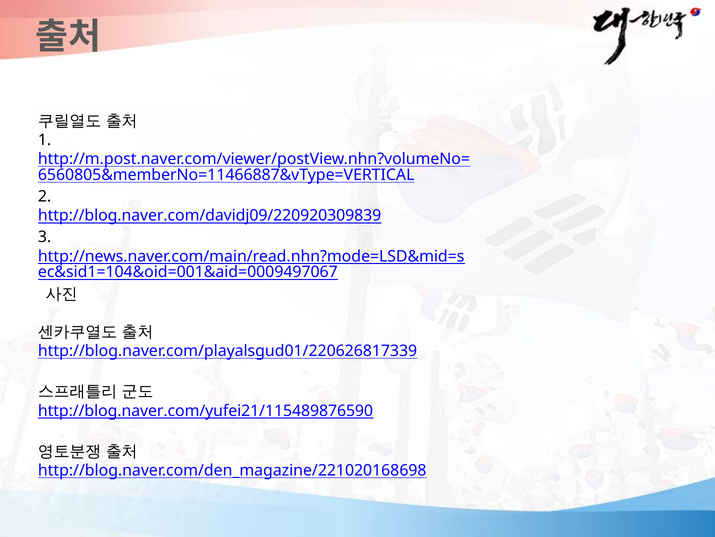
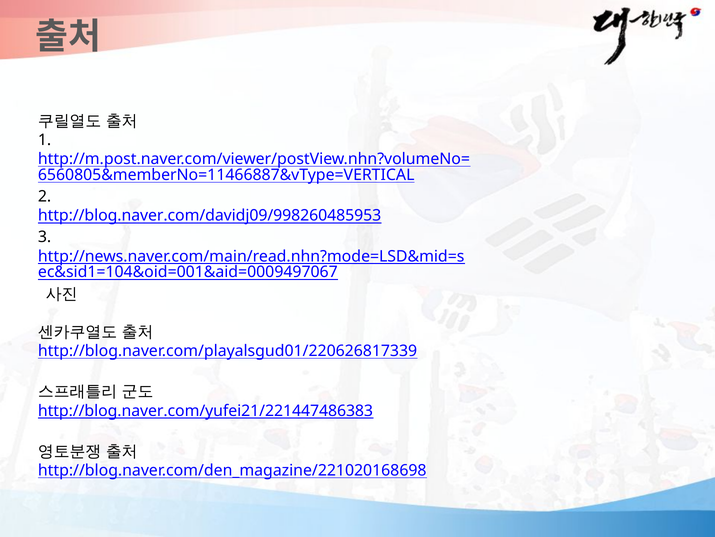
http://blog.naver.com/davidj09/220920309839: http://blog.naver.com/davidj09/220920309839 -> http://blog.naver.com/davidj09/998260485953
http://blog.naver.com/yufei21/115489876590: http://blog.naver.com/yufei21/115489876590 -> http://blog.naver.com/yufei21/221447486383
